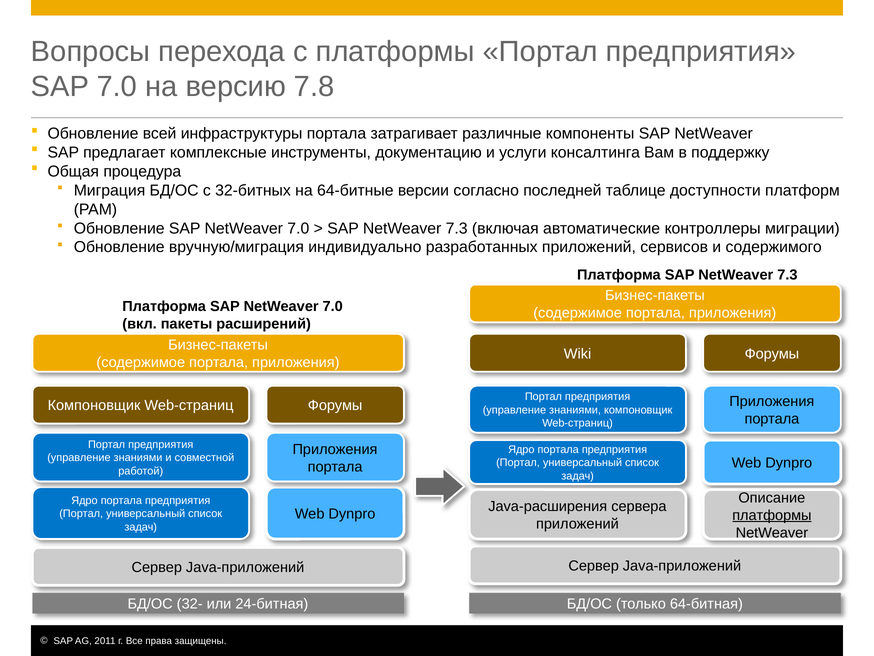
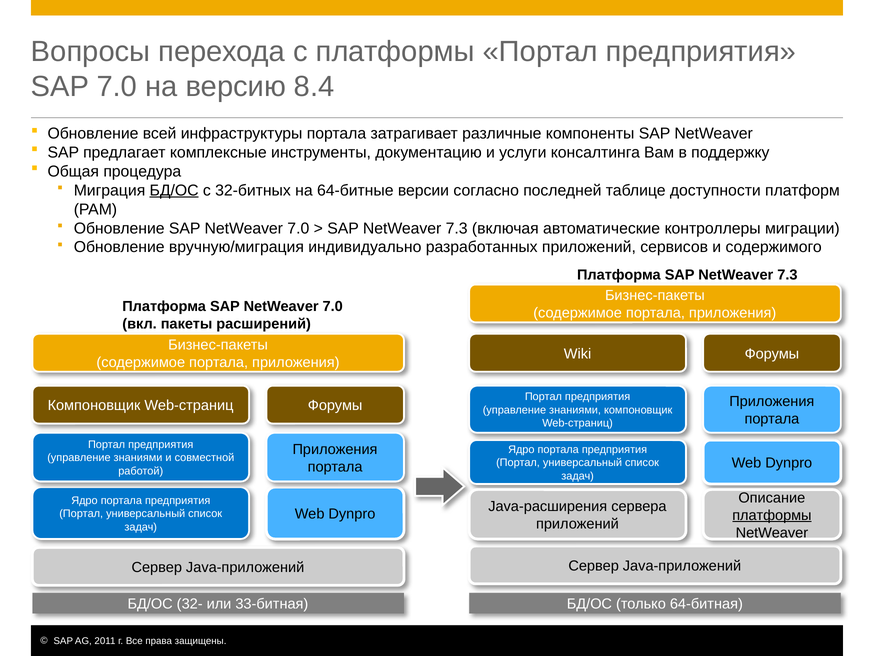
7.8: 7.8 -> 8.4
БД/ОС at (174, 190) underline: none -> present
24-битная: 24-битная -> 33-битная
